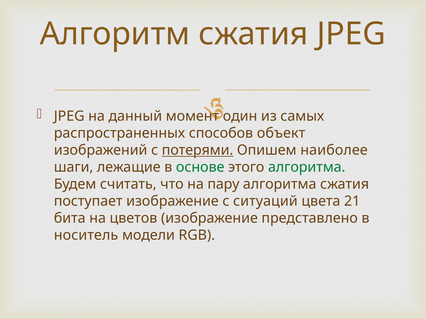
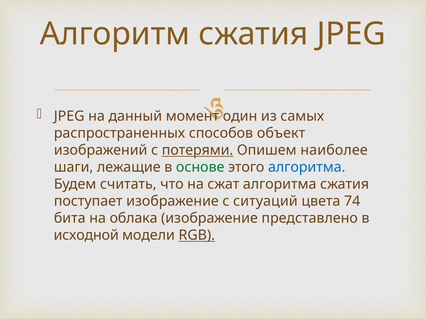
алгоритма at (307, 168) colour: green -> blue
пару: пару -> сжат
21: 21 -> 74
цветов: цветов -> облака
носитель: носитель -> исходной
RGB underline: none -> present
